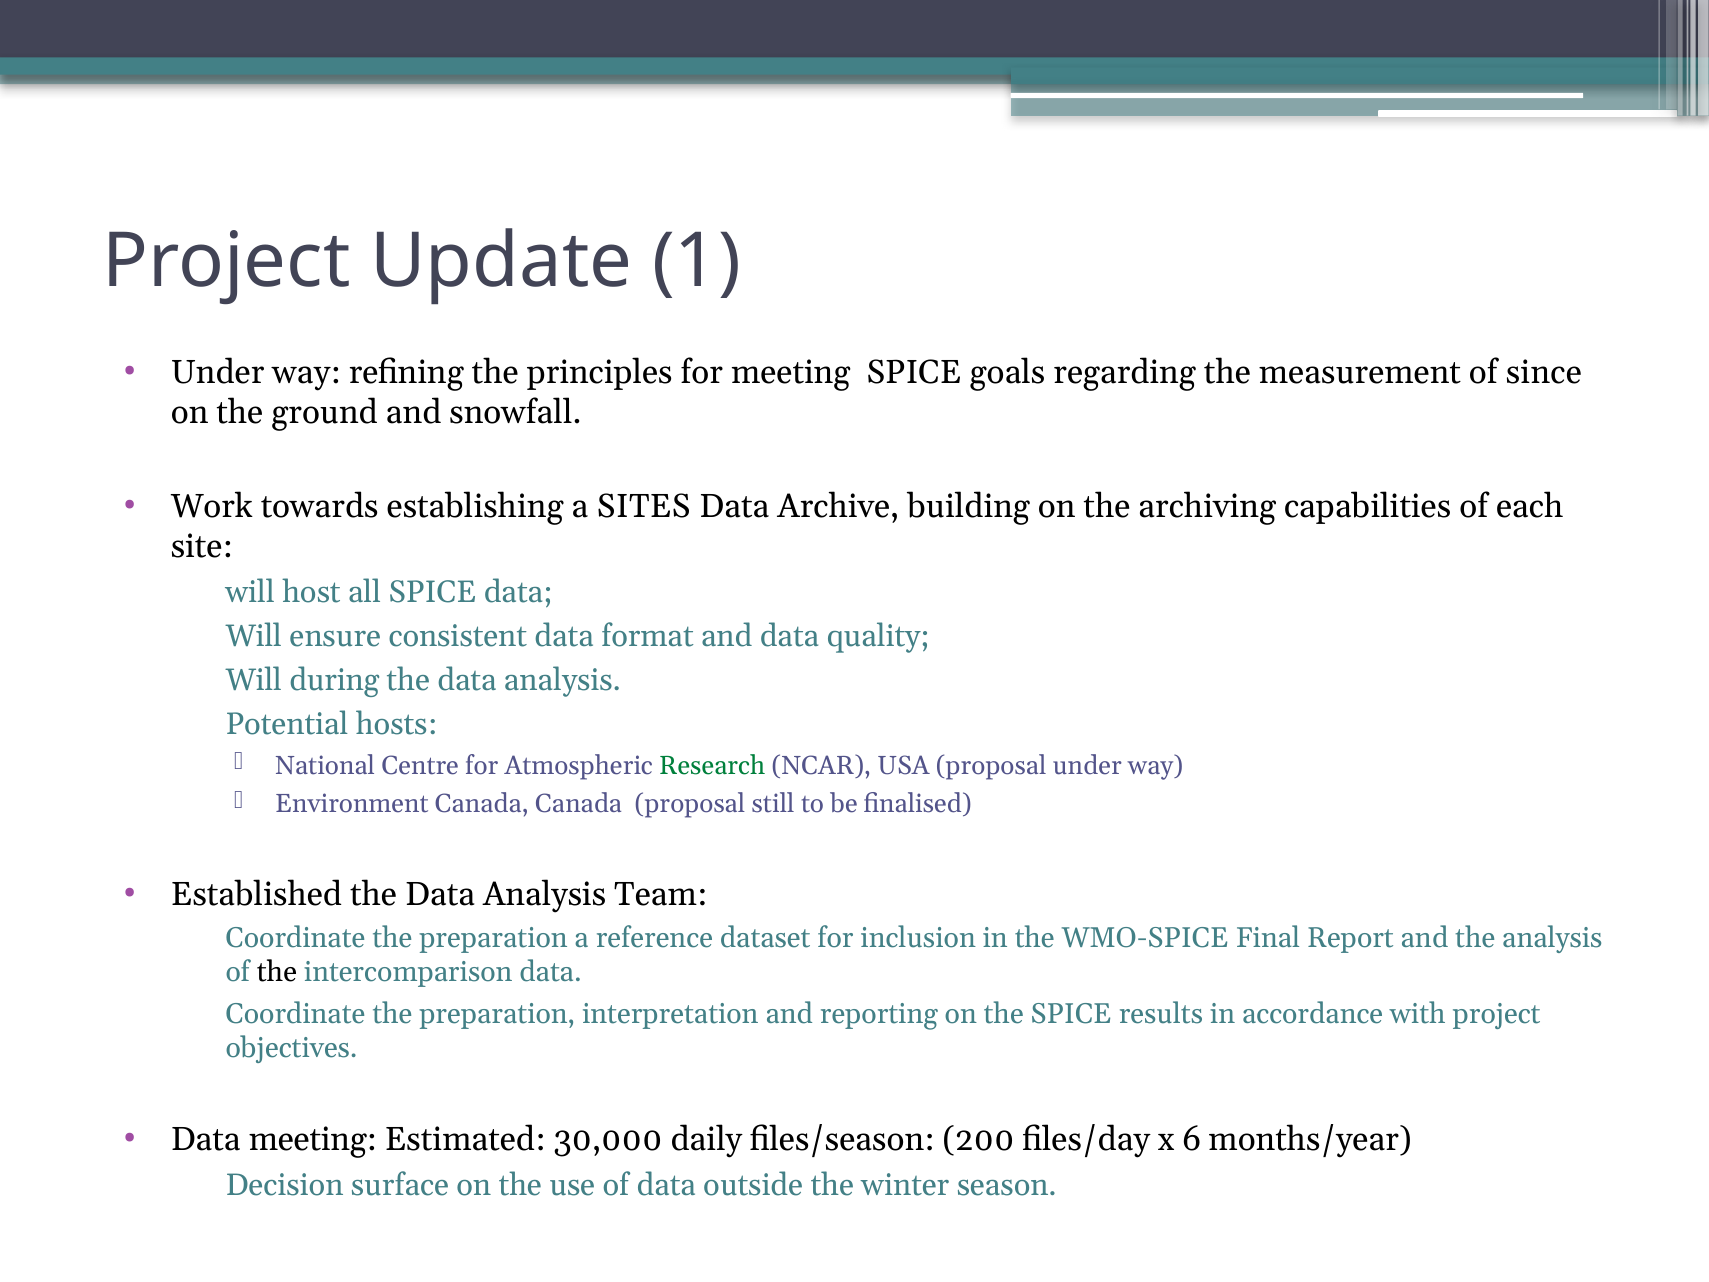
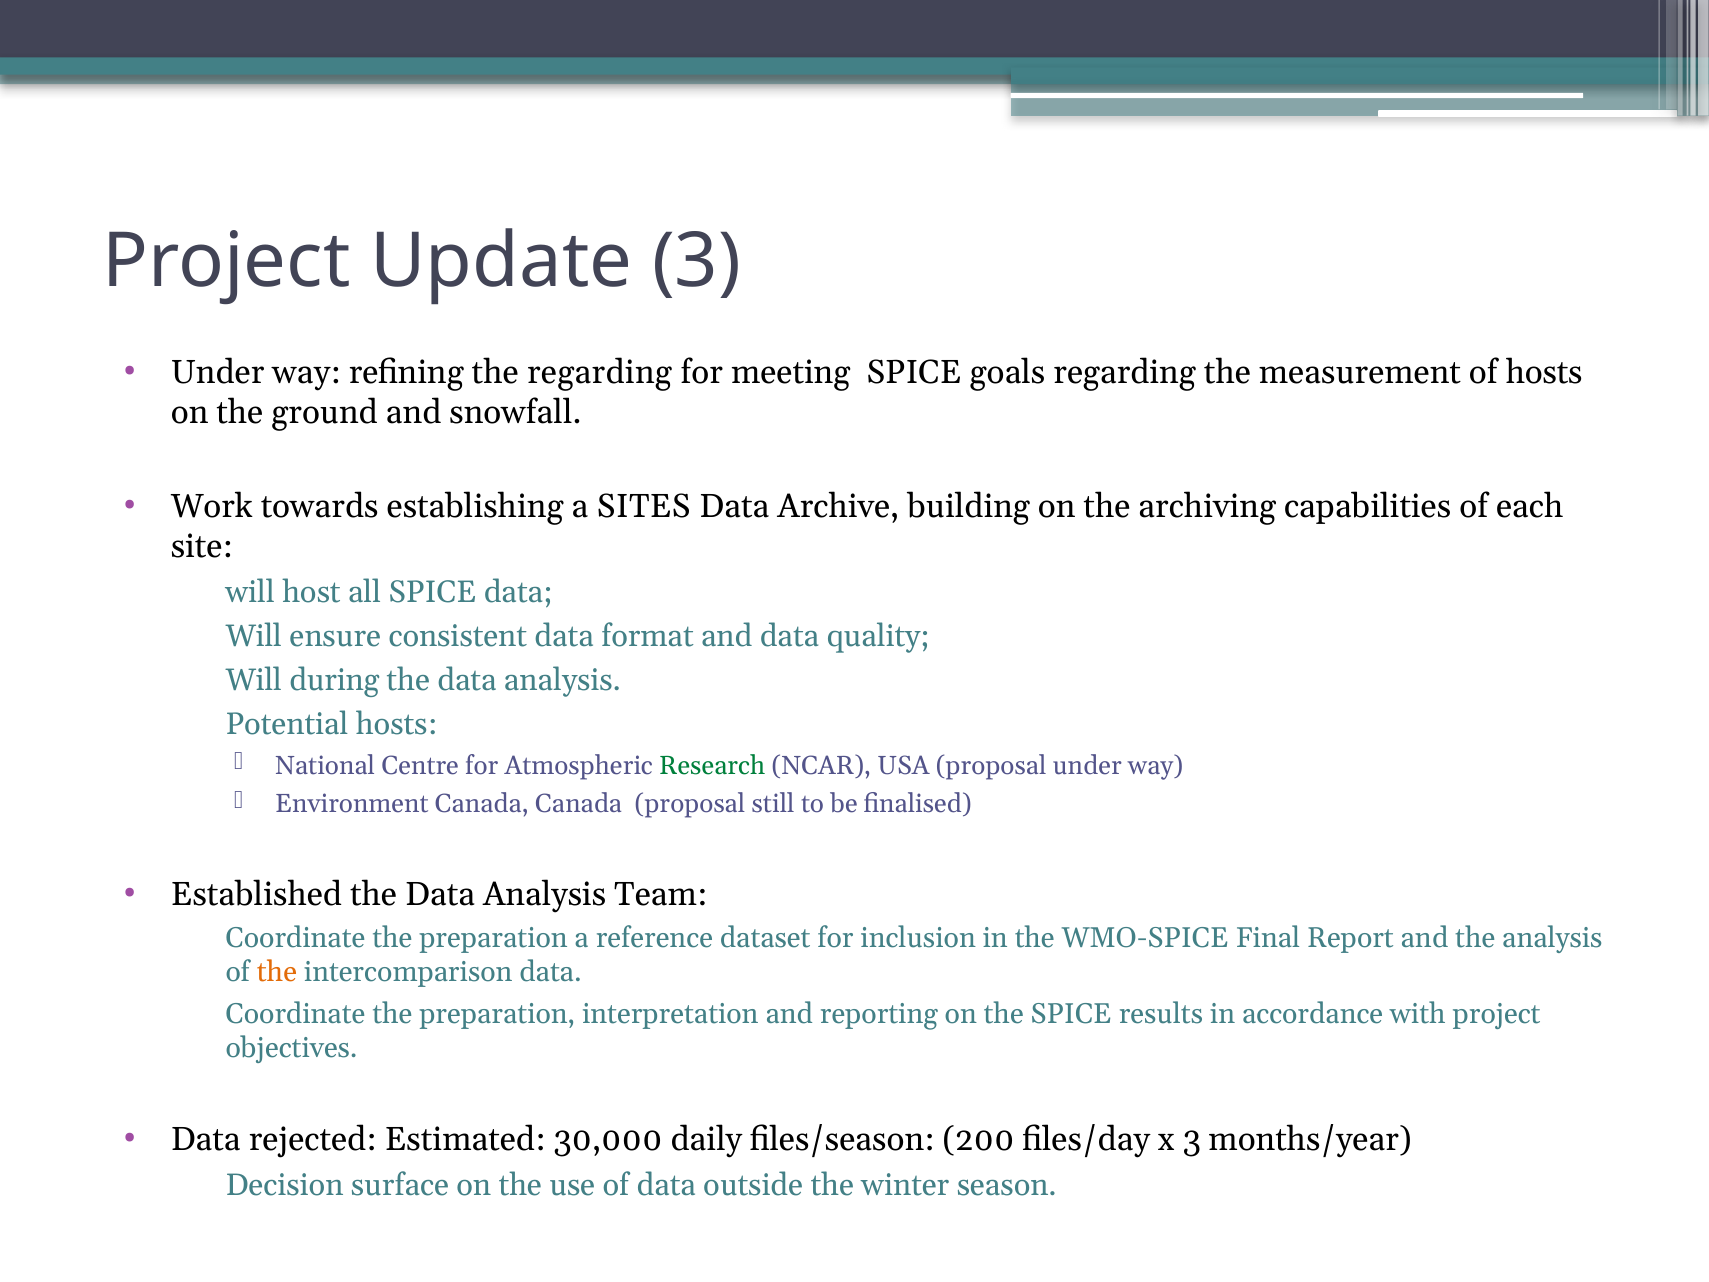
Update 1: 1 -> 3
the principles: principles -> regarding
of since: since -> hosts
the at (277, 972) colour: black -> orange
Data meeting: meeting -> rejected
x 6: 6 -> 3
